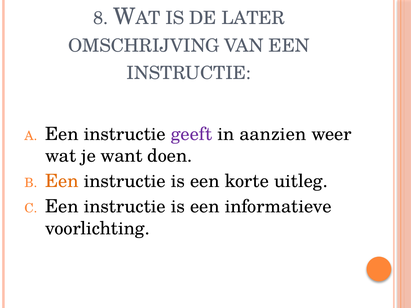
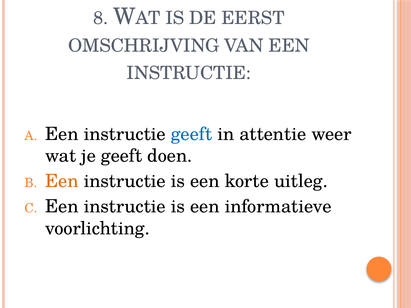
LATER: LATER -> EERST
geeft at (192, 134) colour: purple -> blue
aanzien: aanzien -> attentie
je want: want -> geeft
